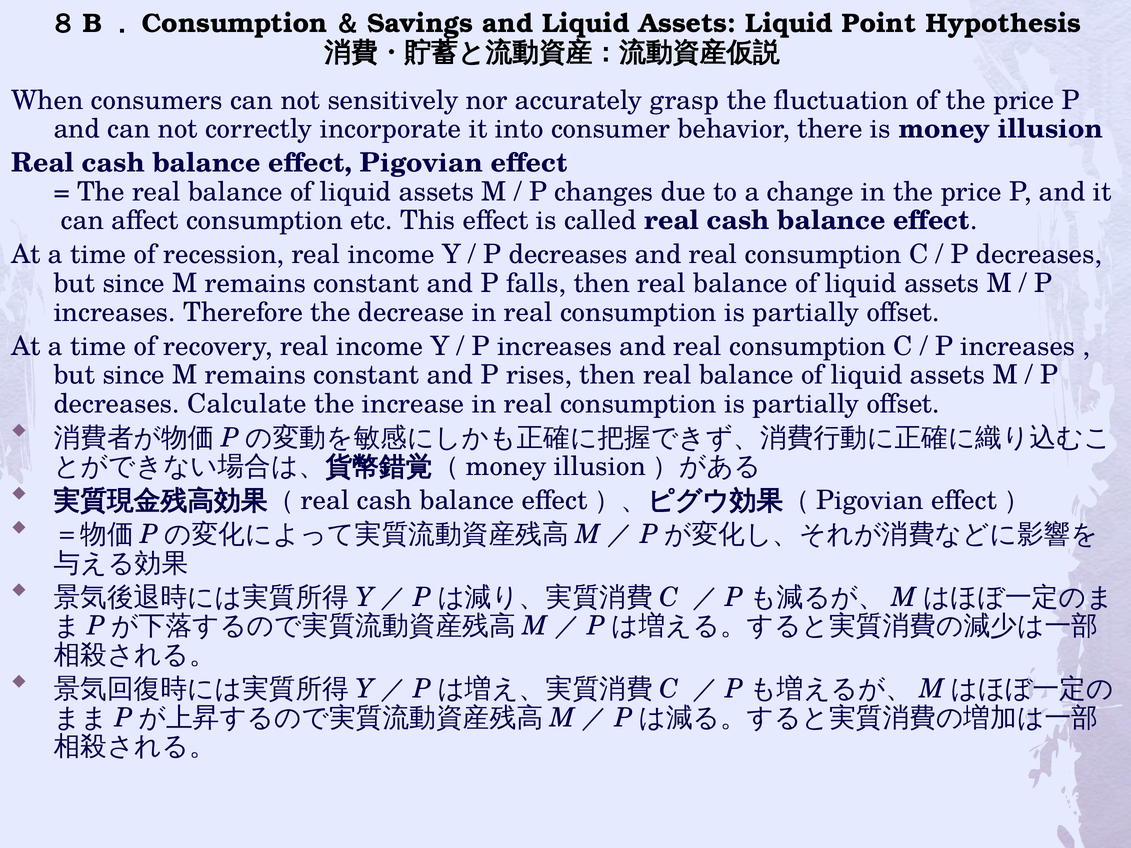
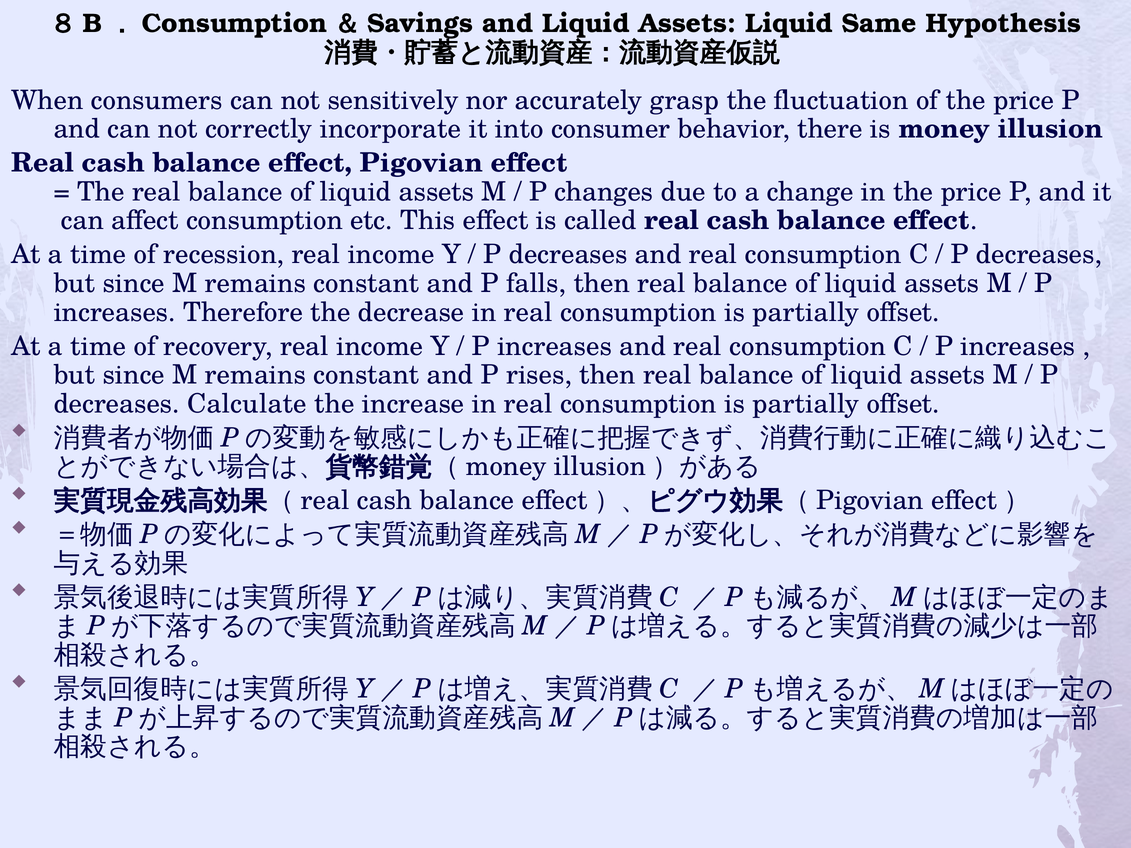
Point: Point -> Same
